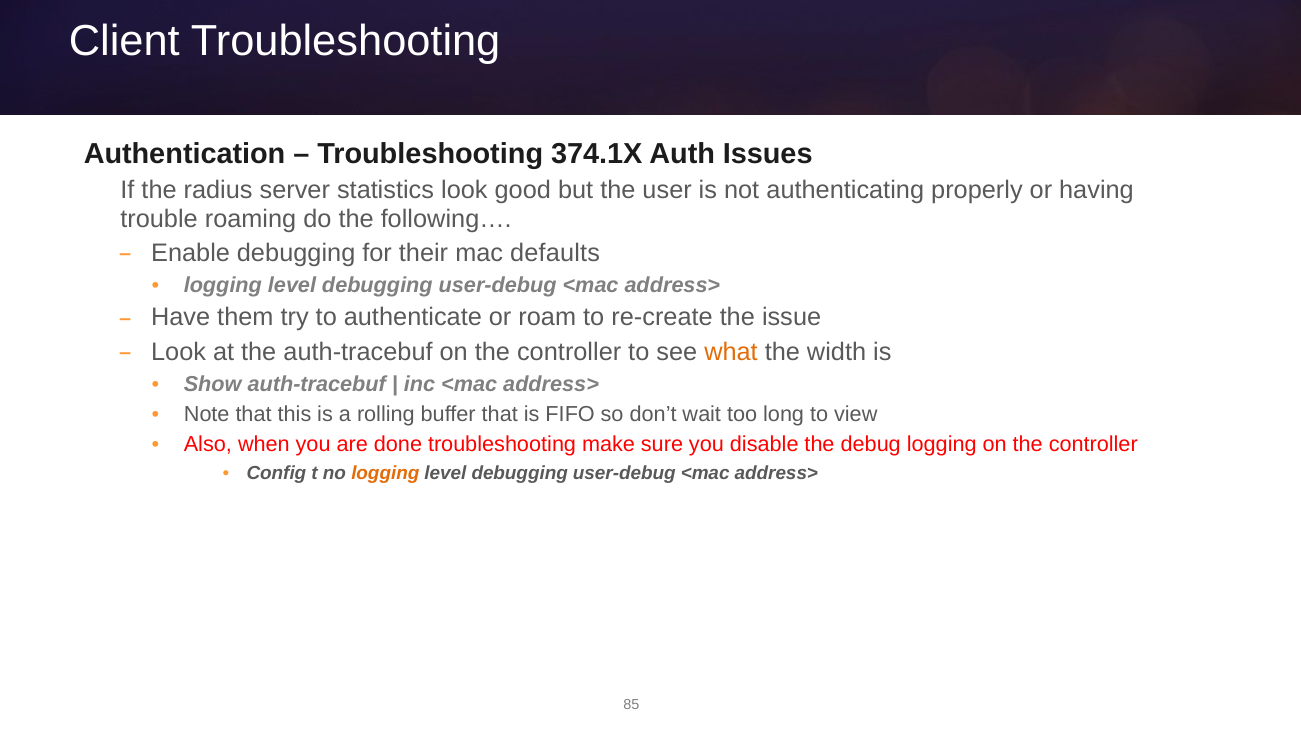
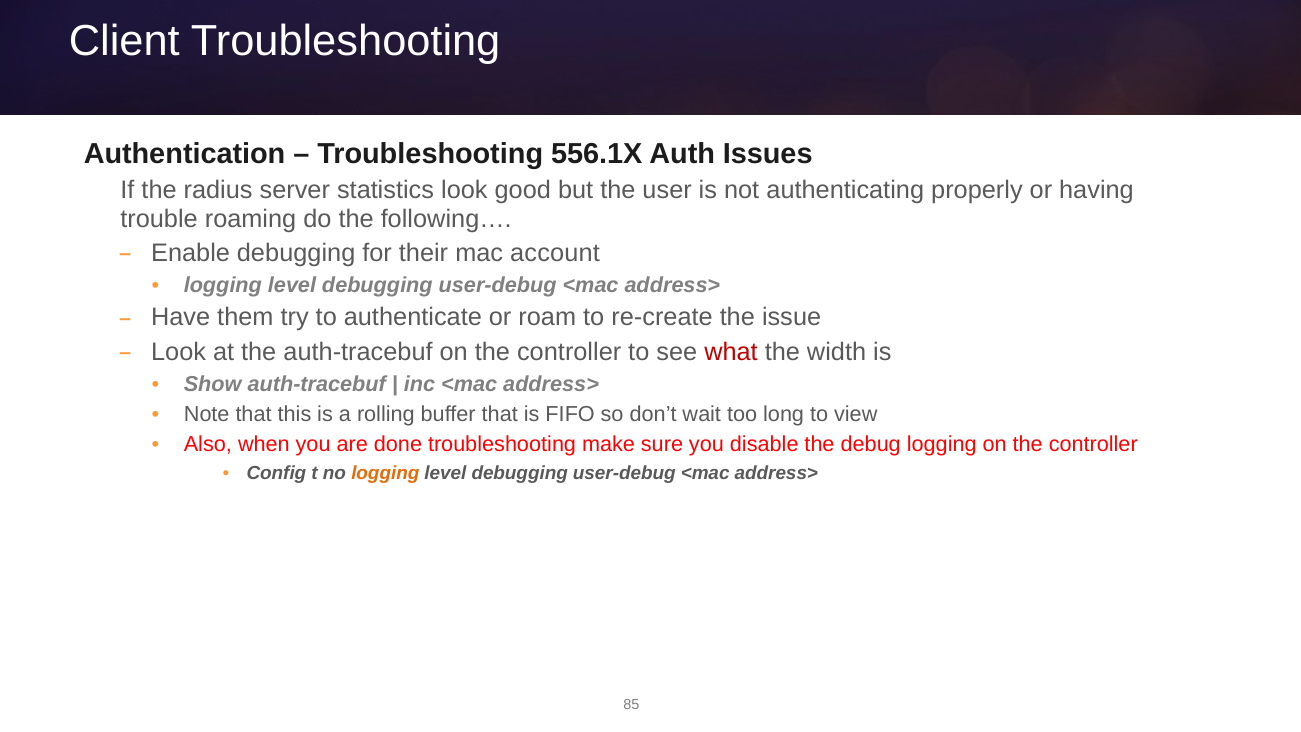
374.1X: 374.1X -> 556.1X
defaults: defaults -> account
what colour: orange -> red
